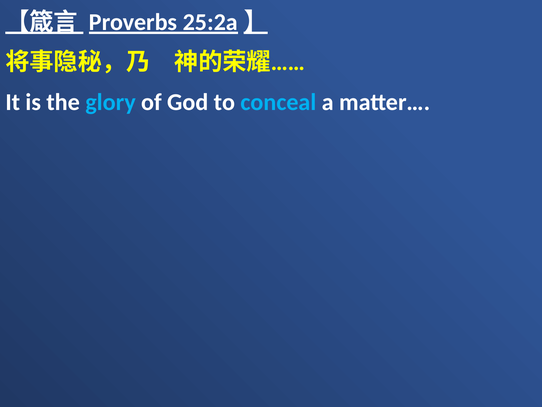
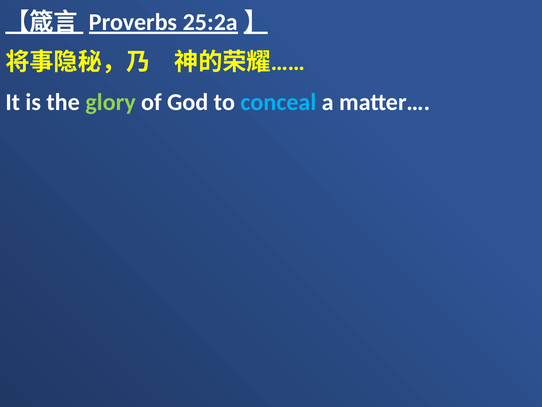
glory colour: light blue -> light green
